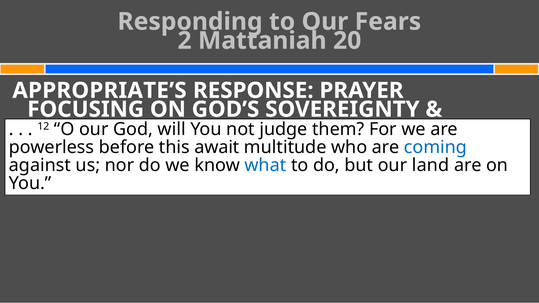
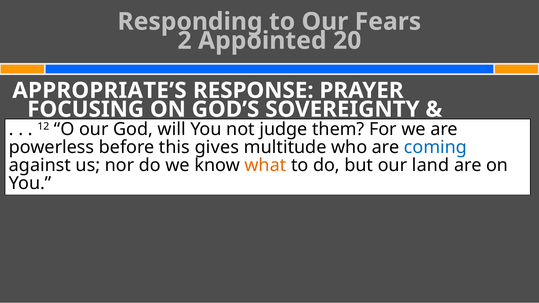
Mattaniah: Mattaniah -> Appointed
await: await -> gives
what colour: blue -> orange
